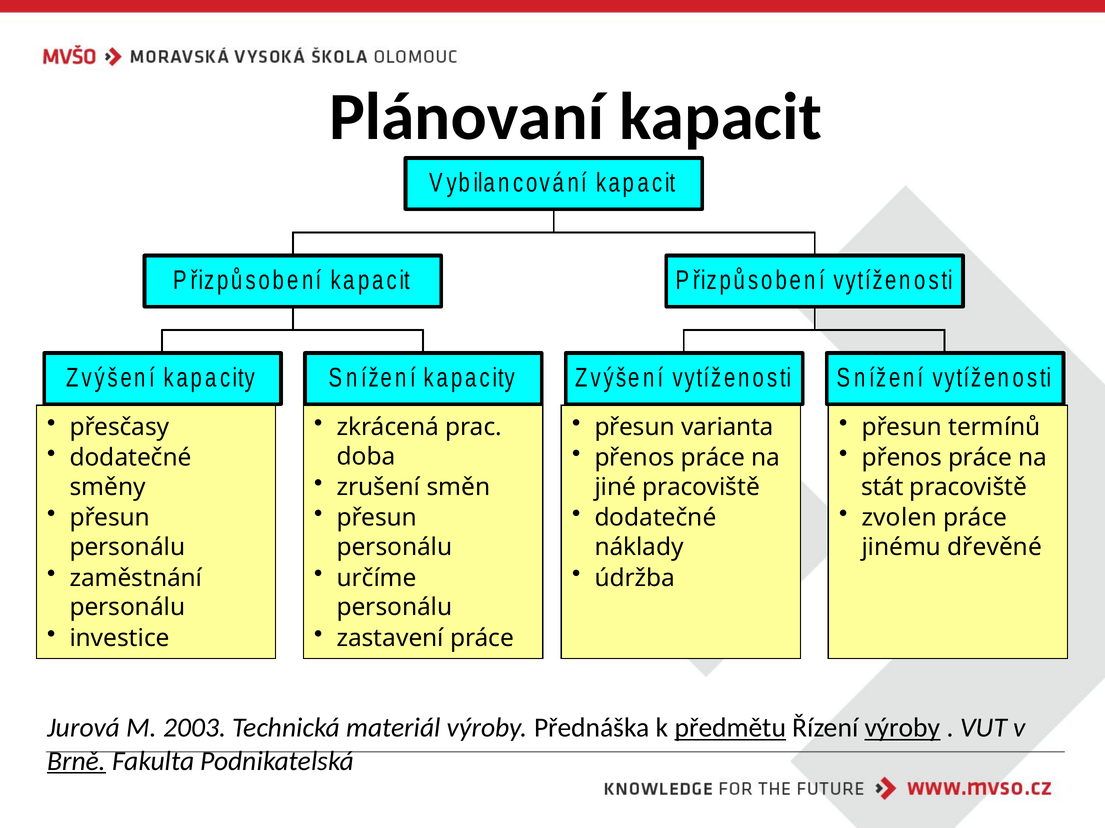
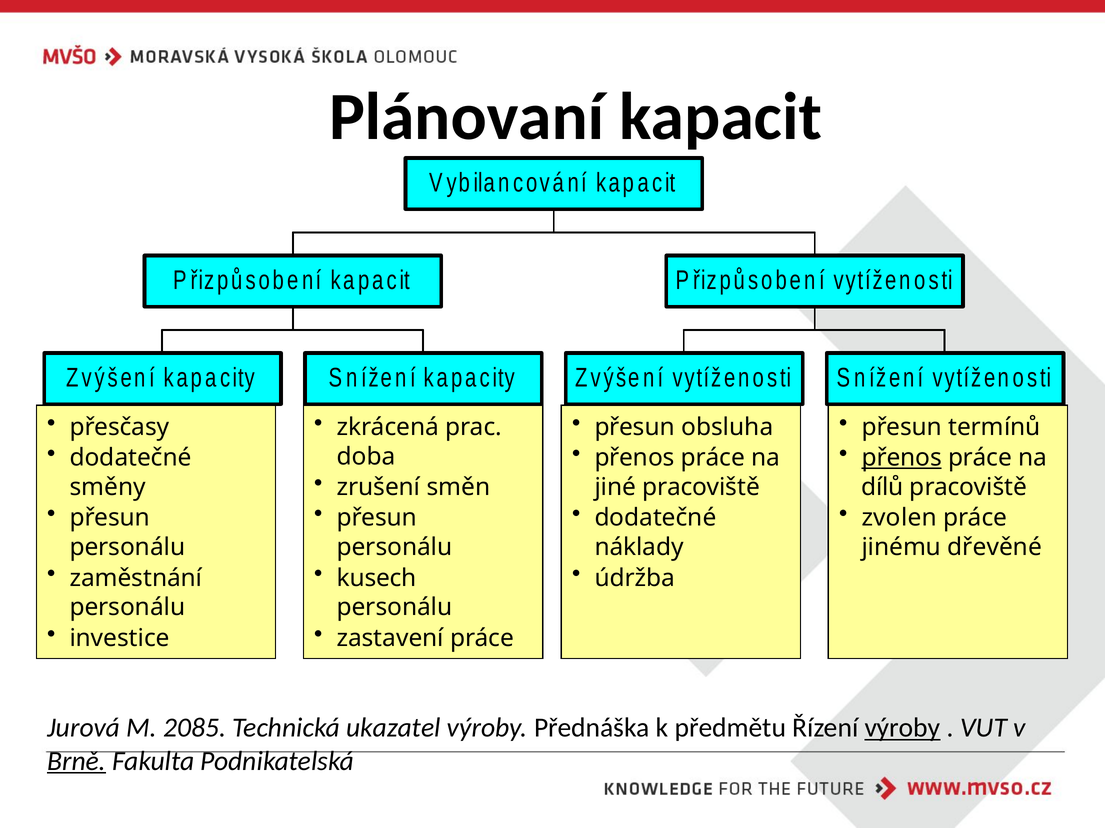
varianta: varianta -> obsluha
přenos at (902, 458) underline: none -> present
stát: stát -> dílů
určíme: určíme -> kusech
2003: 2003 -> 2085
materiál: materiál -> ukazatel
předmětu underline: present -> none
